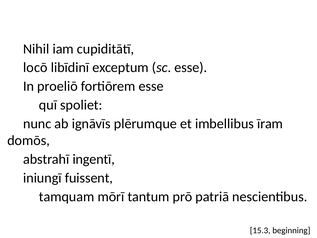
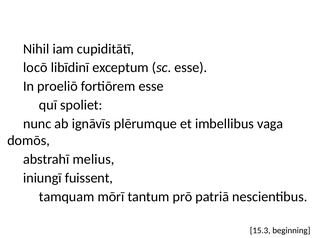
īram: īram -> vaga
ingentī: ingentī -> melius
